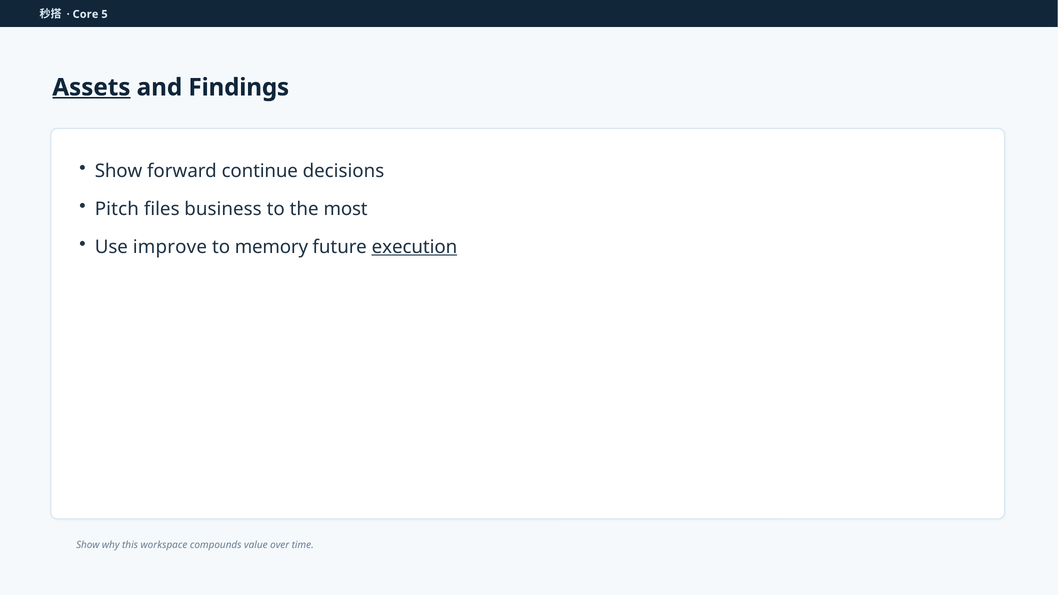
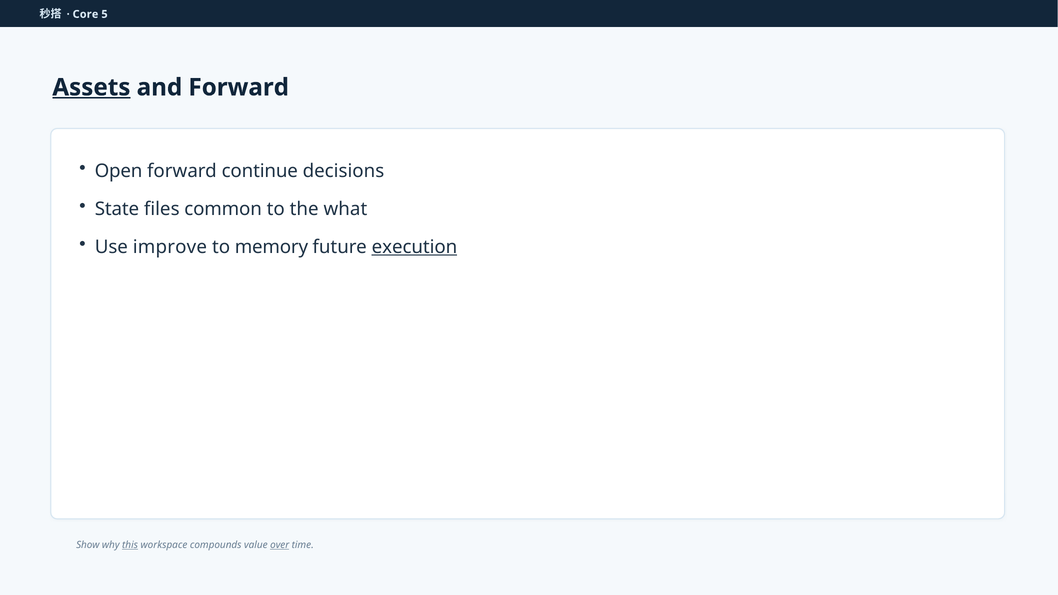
and Findings: Findings -> Forward
Show at (119, 171): Show -> Open
Pitch: Pitch -> State
business: business -> common
most: most -> what
this underline: none -> present
over underline: none -> present
